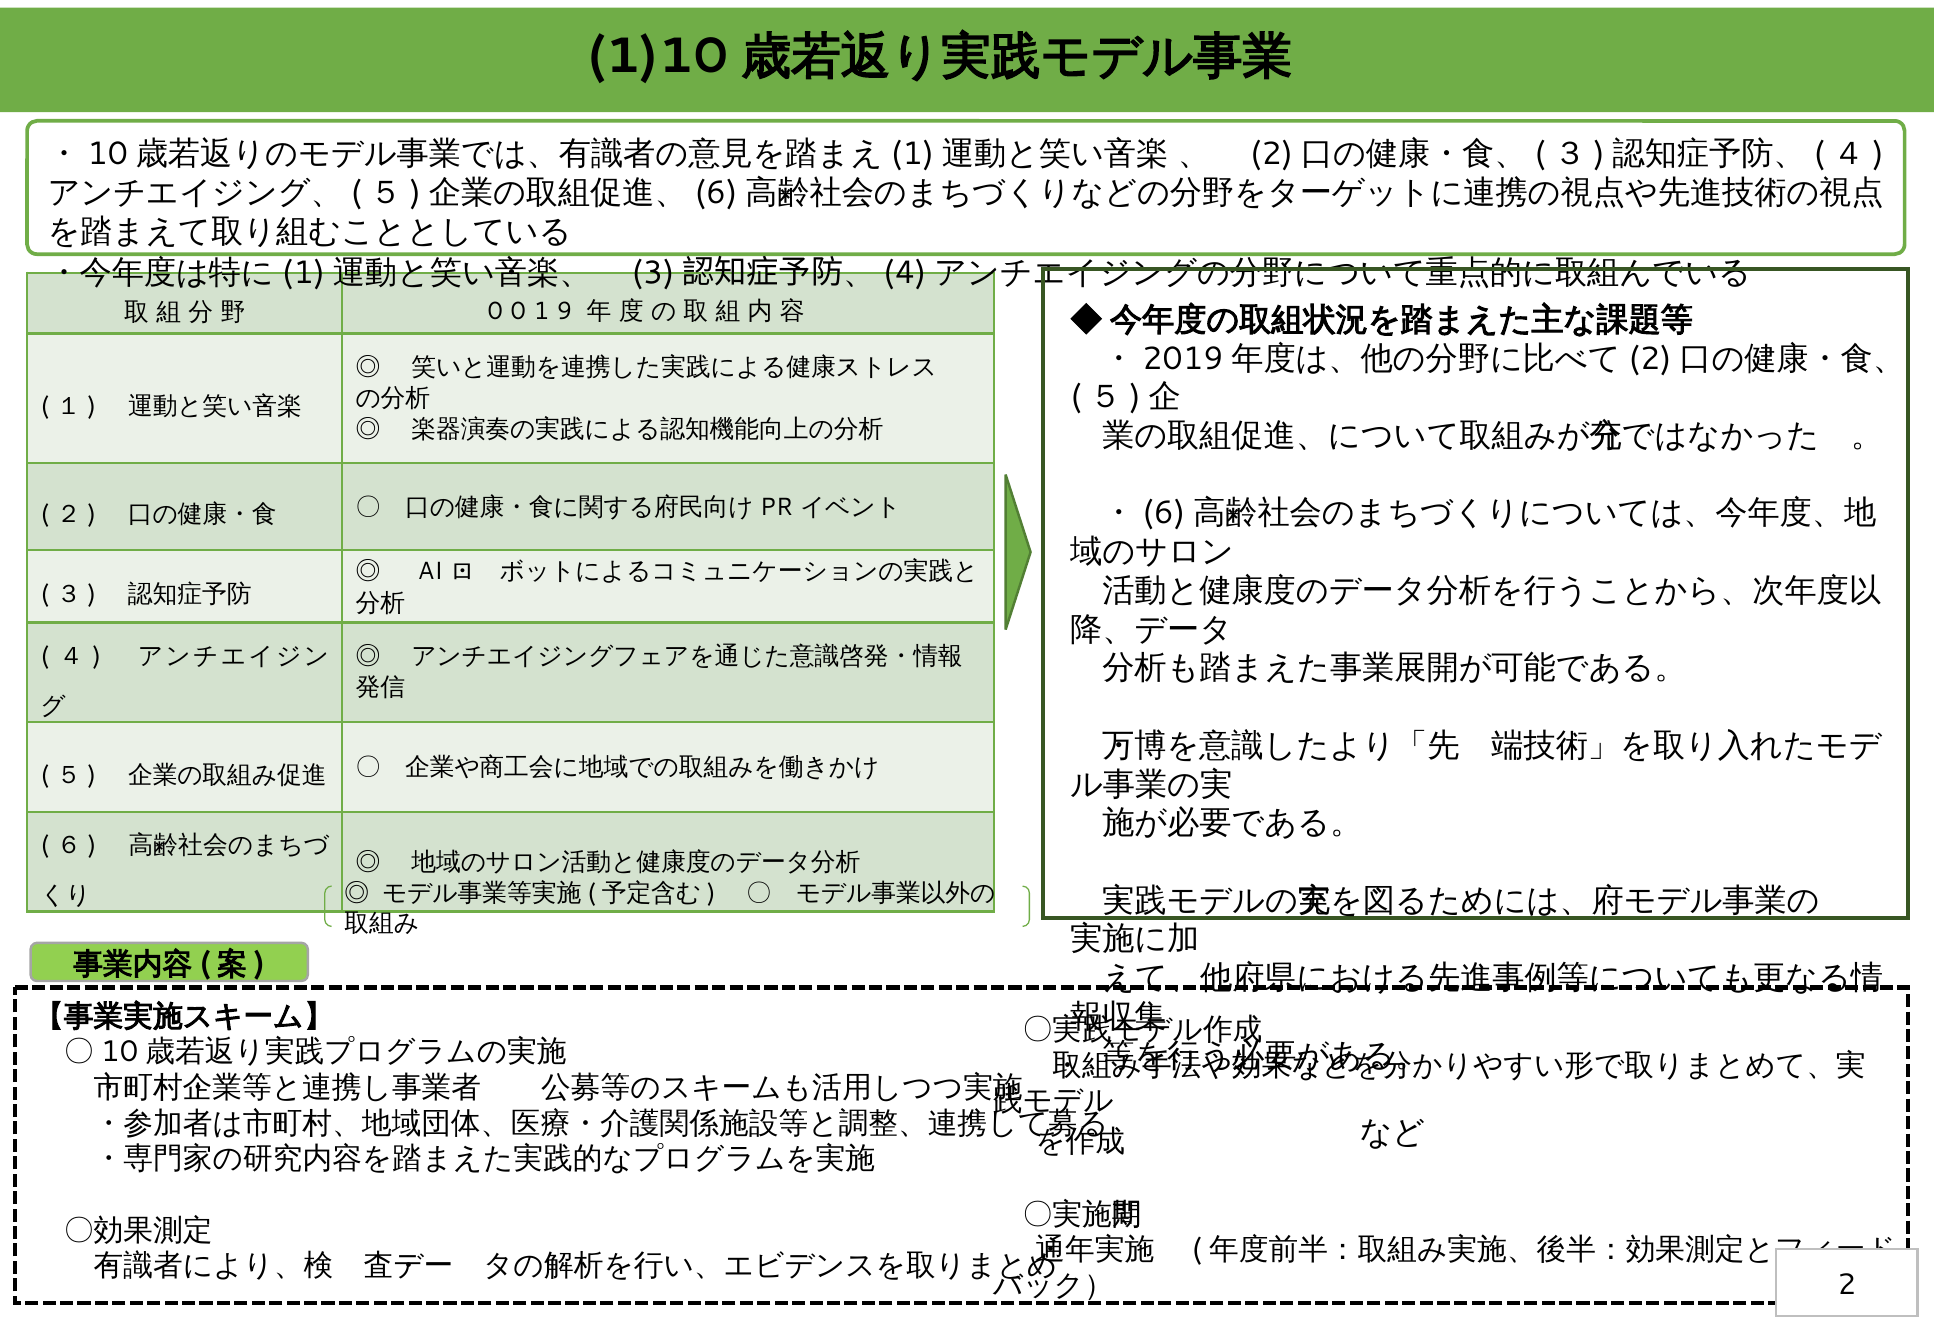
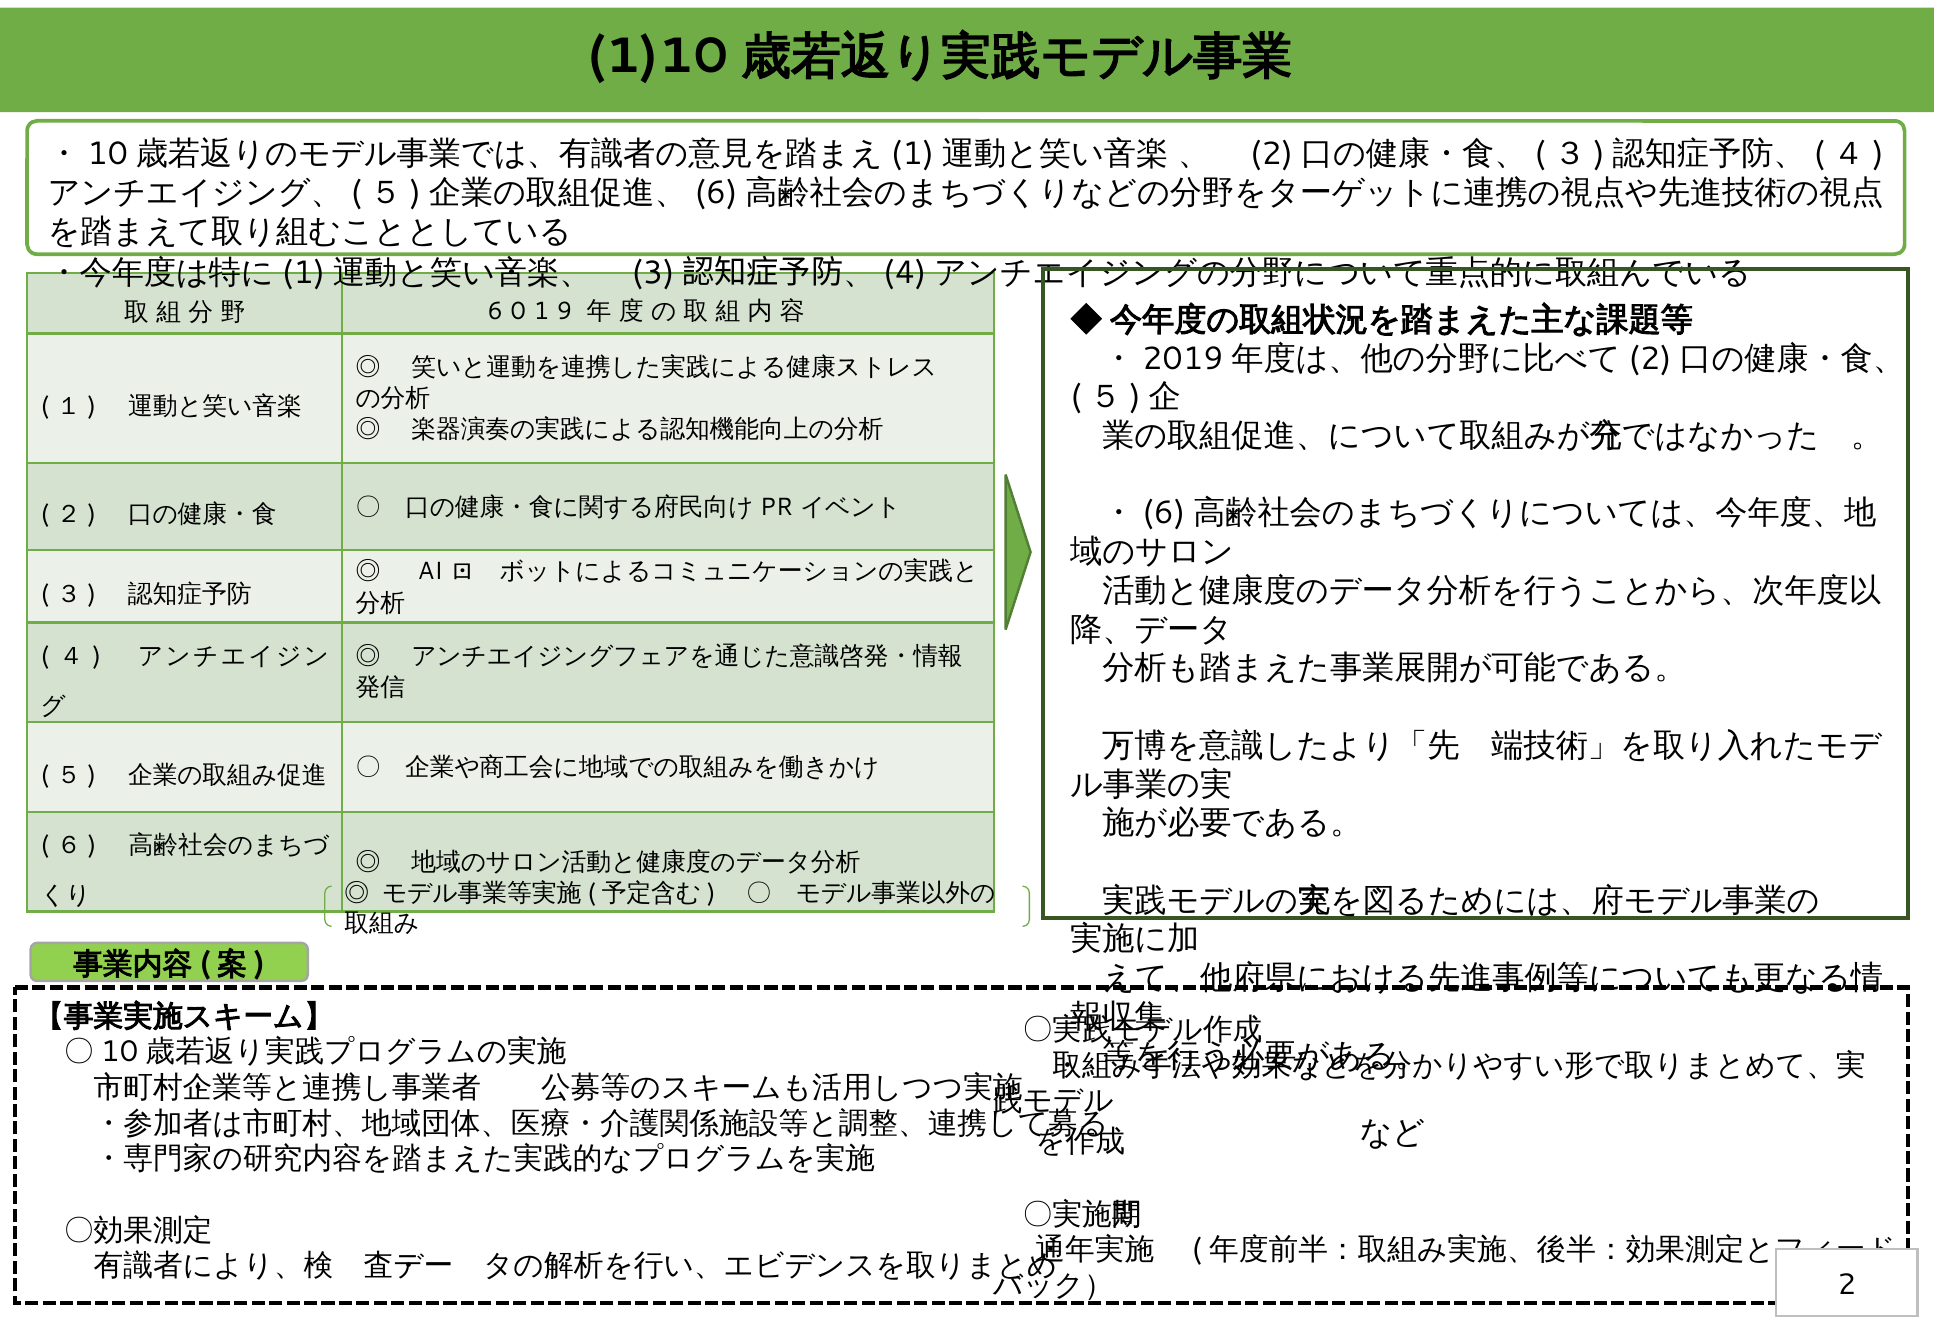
0 at (495, 312): 0 -> 6
